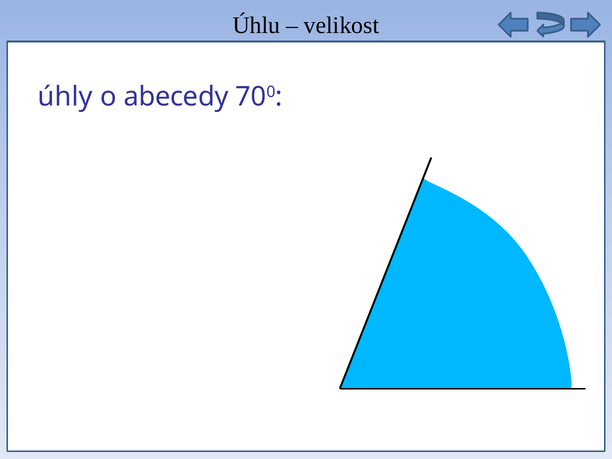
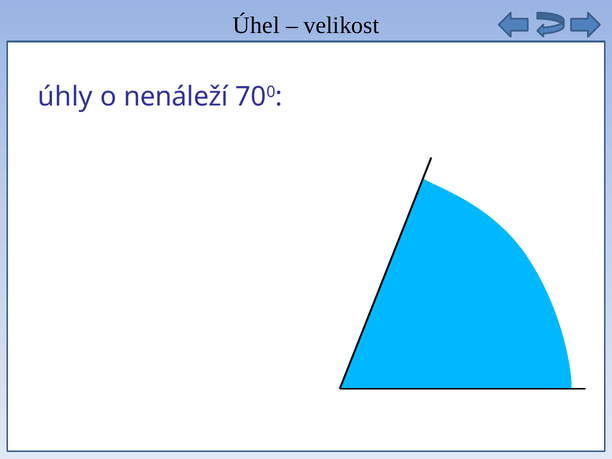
Úhlu: Úhlu -> Úhel
abecedy: abecedy -> nenáleží
